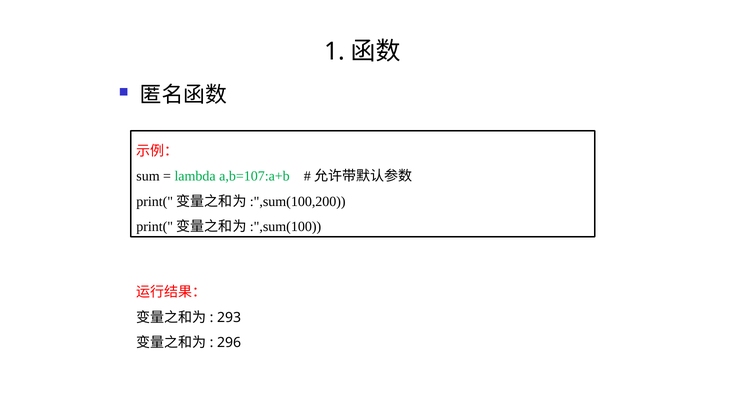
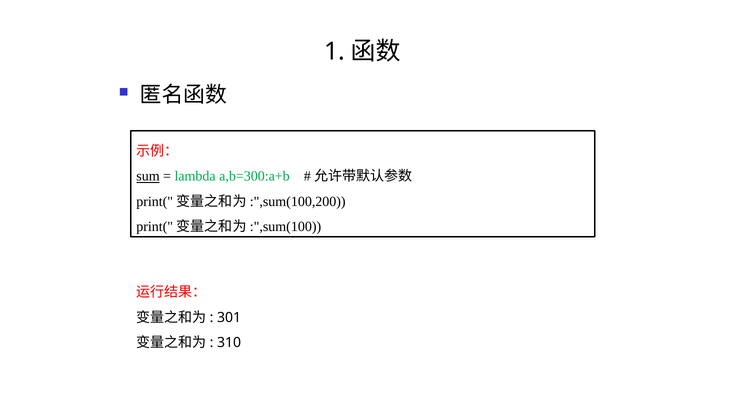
sum underline: none -> present
a,b=107:a+b: a,b=107:a+b -> a,b=300:a+b
293: 293 -> 301
296: 296 -> 310
